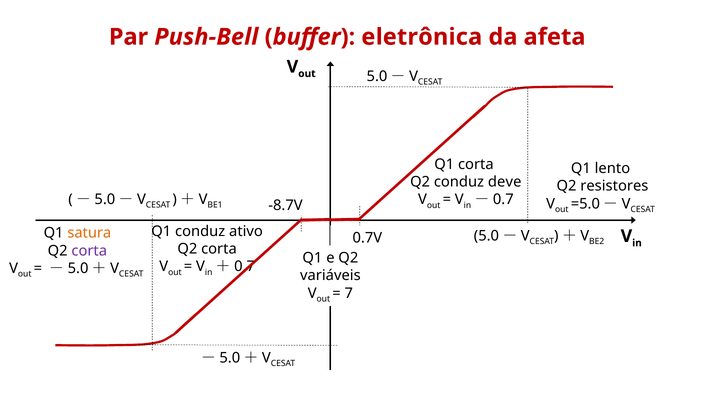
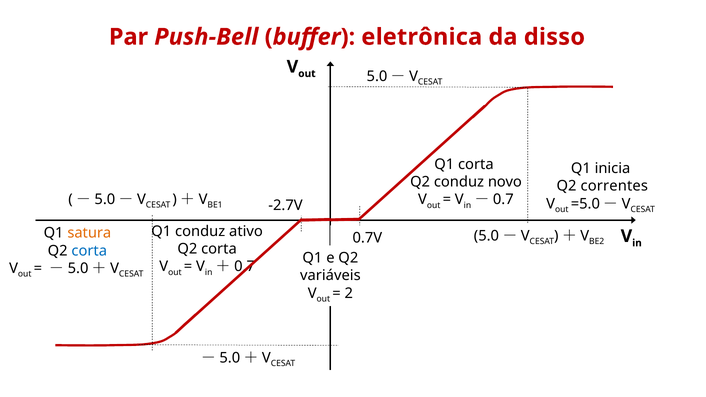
afeta: afeta -> disso
lento: lento -> inicia
deve: deve -> novo
resistores: resistores -> correntes
-8.7V: -8.7V -> -2.7V
corta at (89, 251) colour: purple -> blue
7: 7 -> 2
